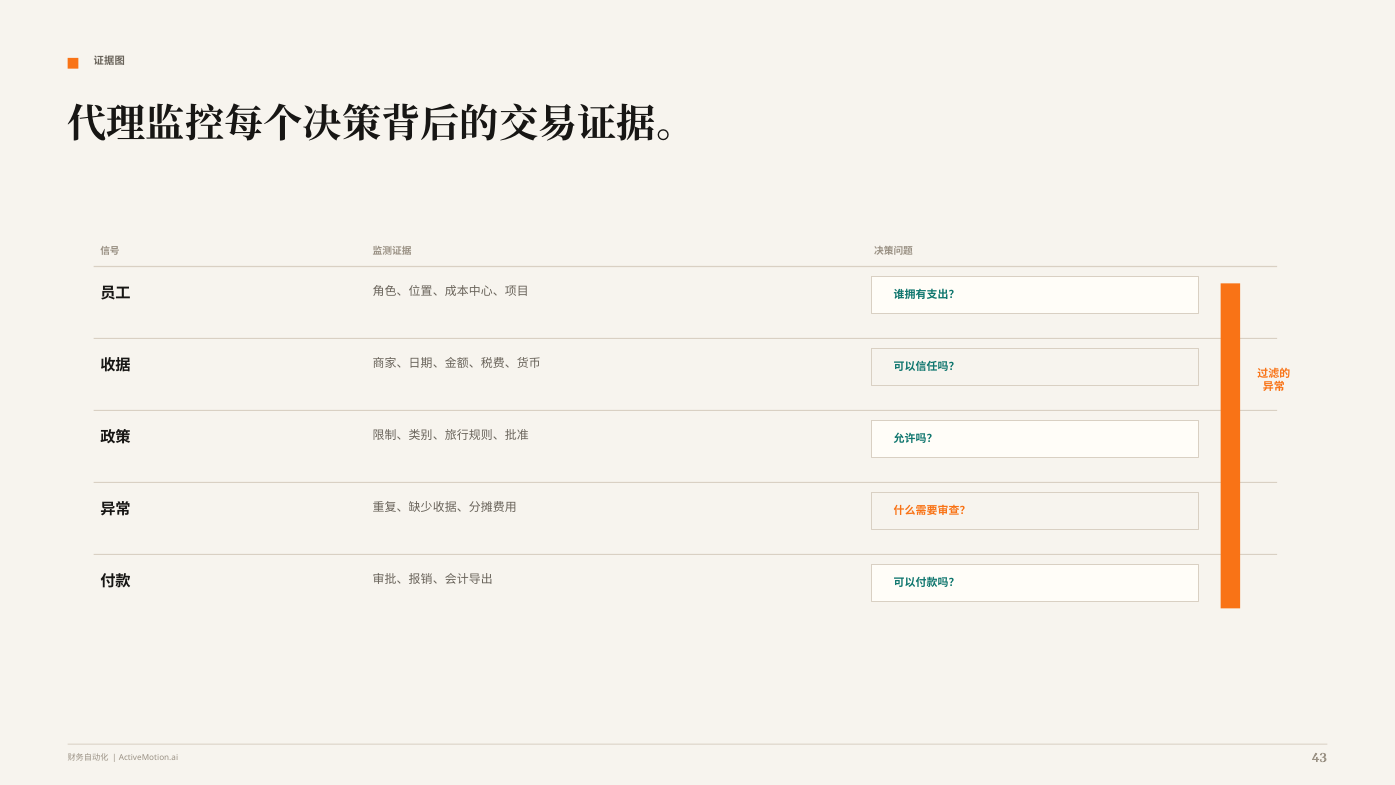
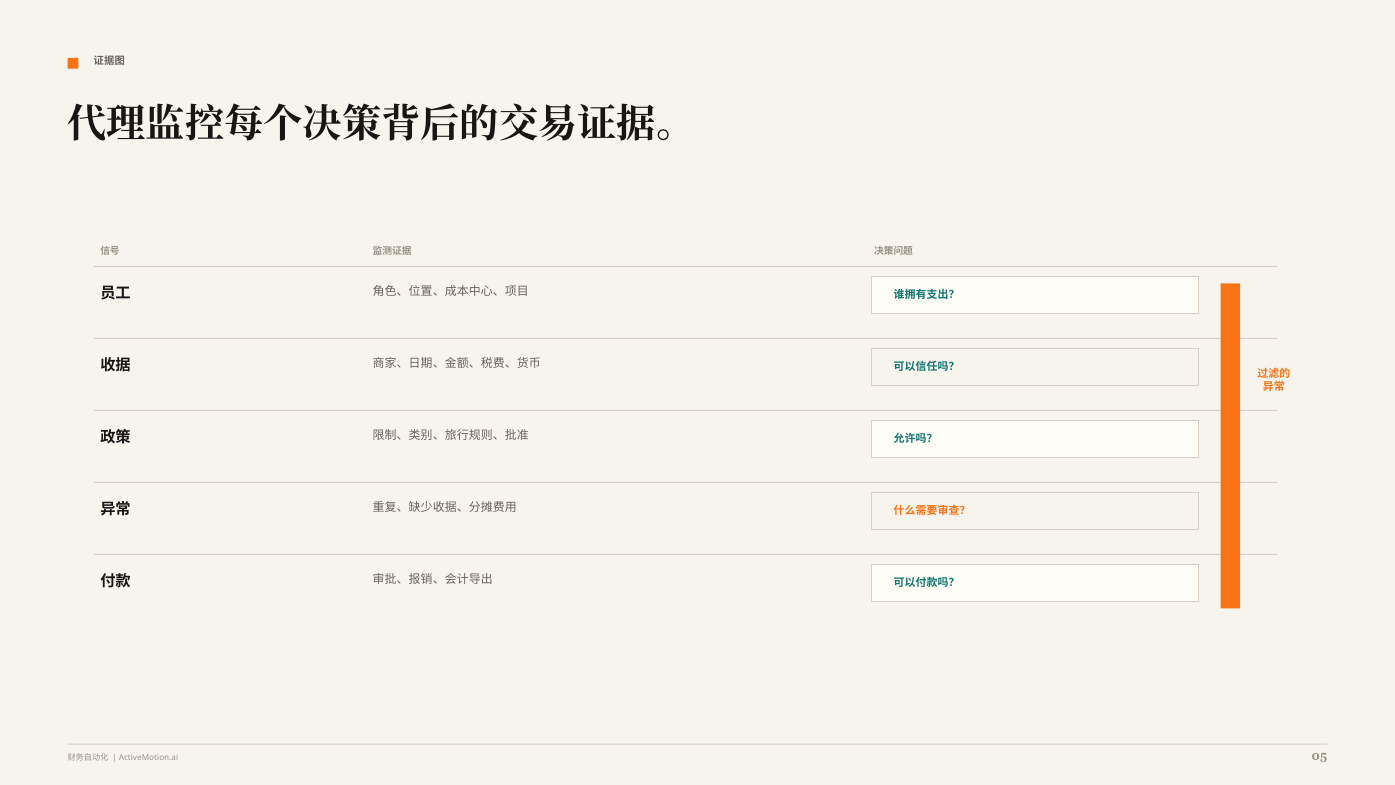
43: 43 -> 05
